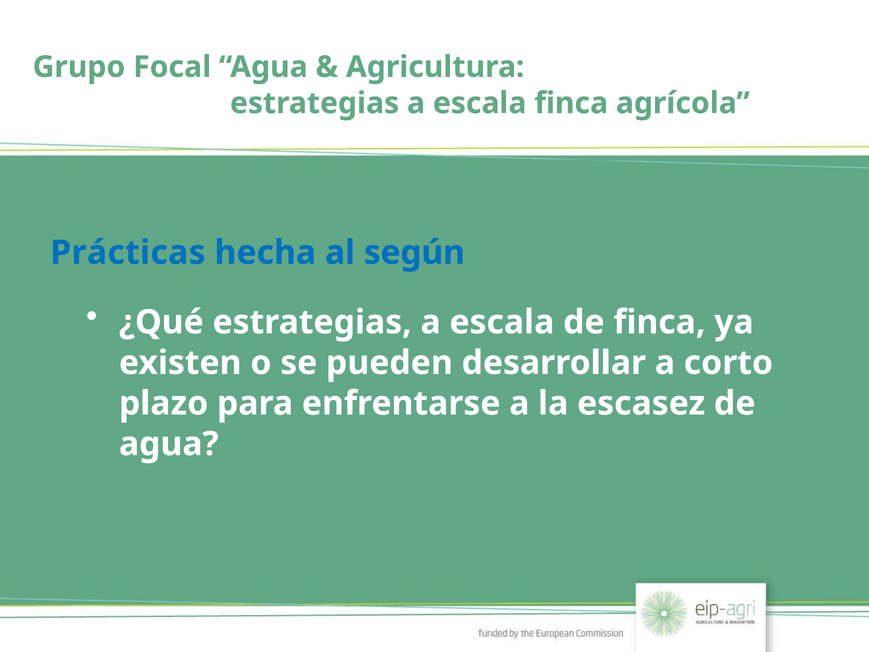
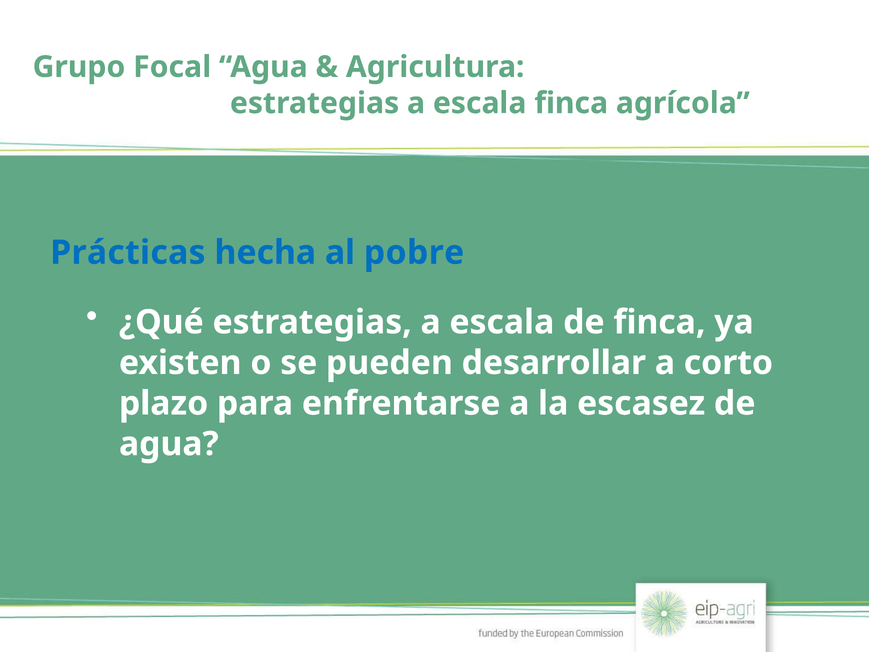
según: según -> pobre
